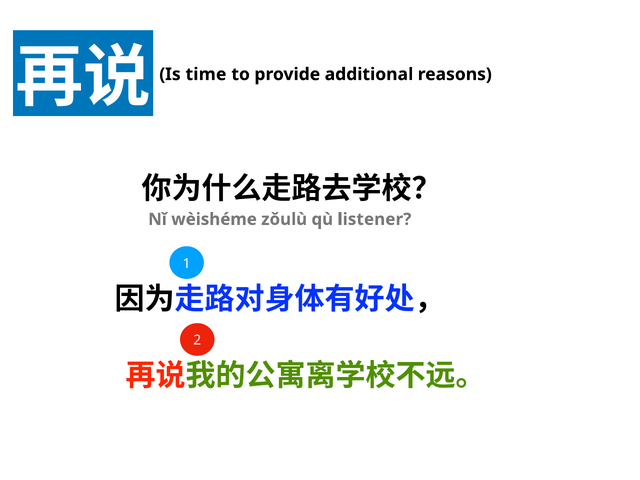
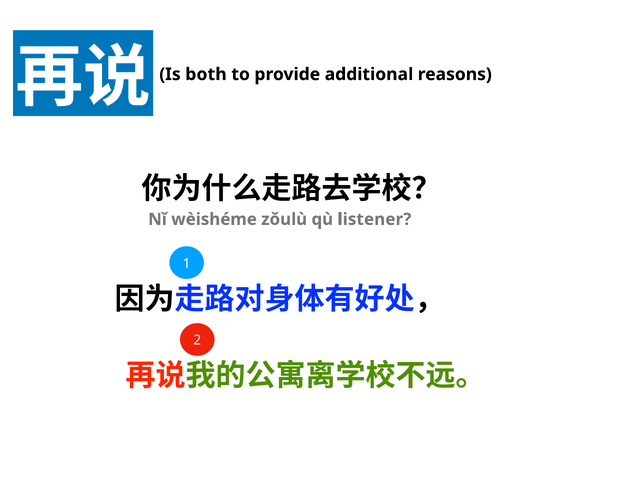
time: time -> both
